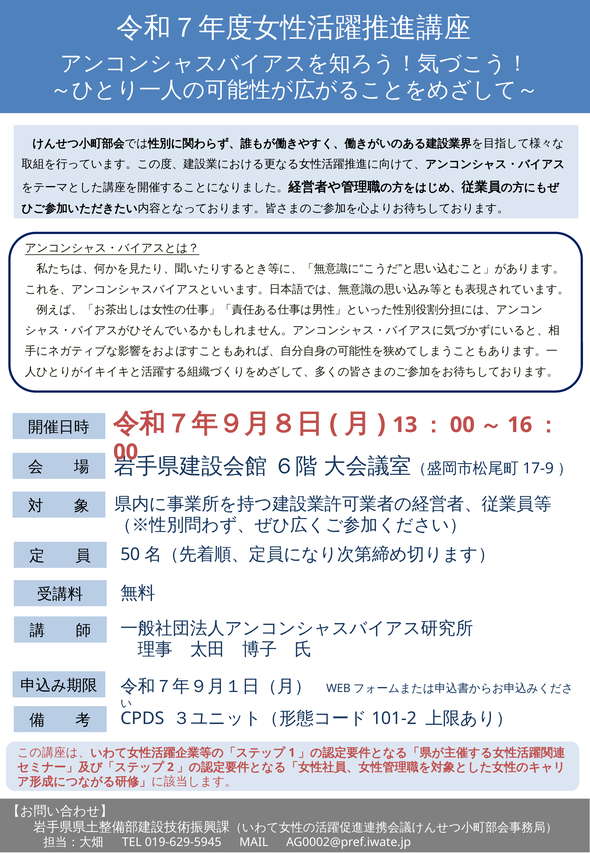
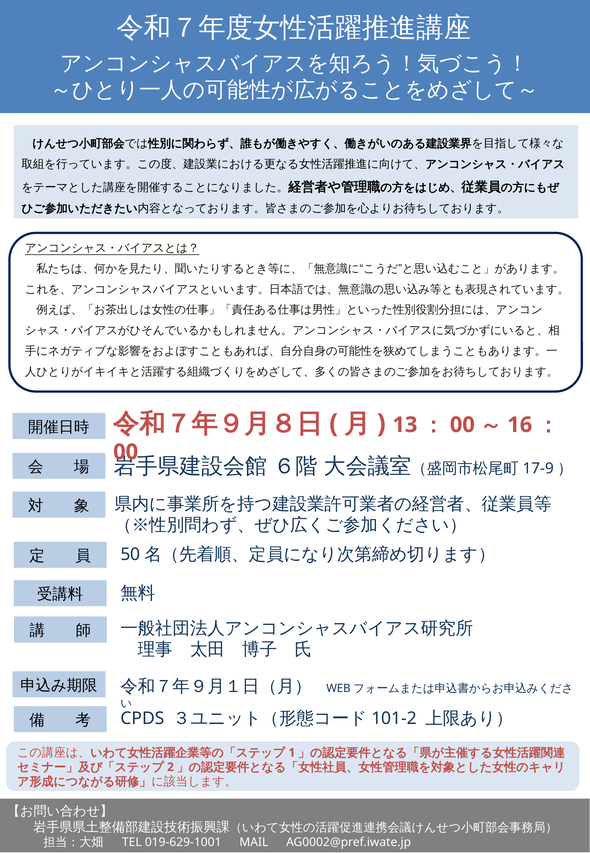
019-629-5945: 019-629-5945 -> 019-629-1001
